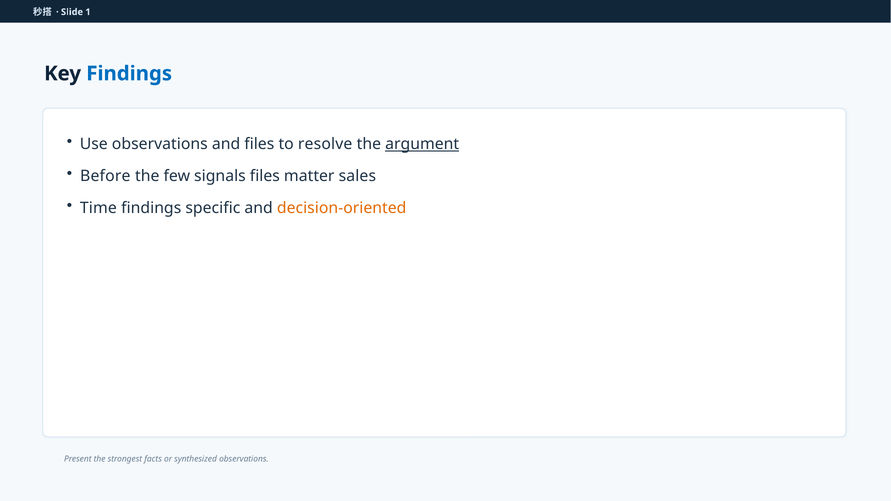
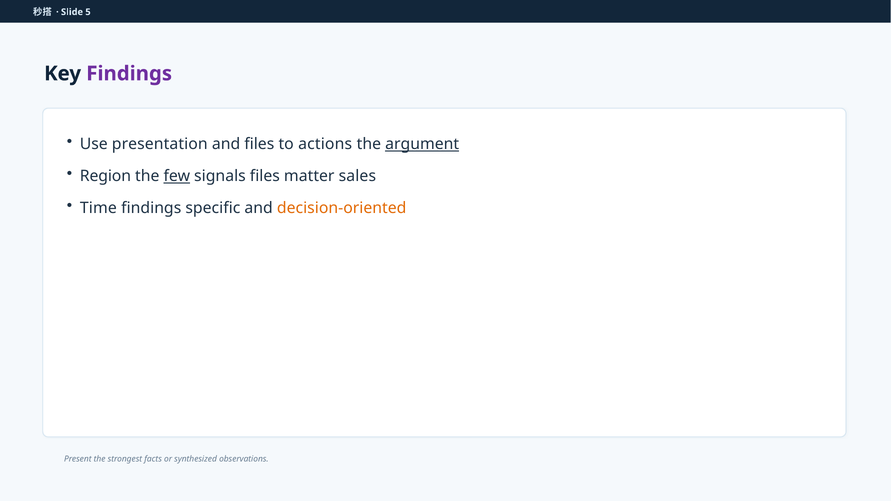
1: 1 -> 5
Findings at (129, 74) colour: blue -> purple
Use observations: observations -> presentation
resolve: resolve -> actions
Before: Before -> Region
few underline: none -> present
